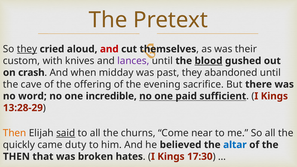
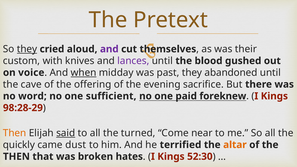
and at (109, 49) colour: red -> purple
blood underline: present -> none
crash: crash -> voice
when underline: none -> present
incredible: incredible -> sufficient
sufficient: sufficient -> foreknew
13:28-29: 13:28-29 -> 98:28-29
churns: churns -> turned
duty: duty -> dust
believed: believed -> terrified
altar colour: blue -> orange
17:30: 17:30 -> 52:30
